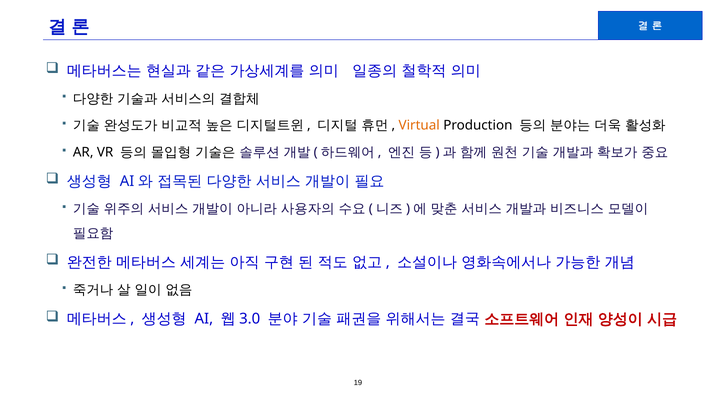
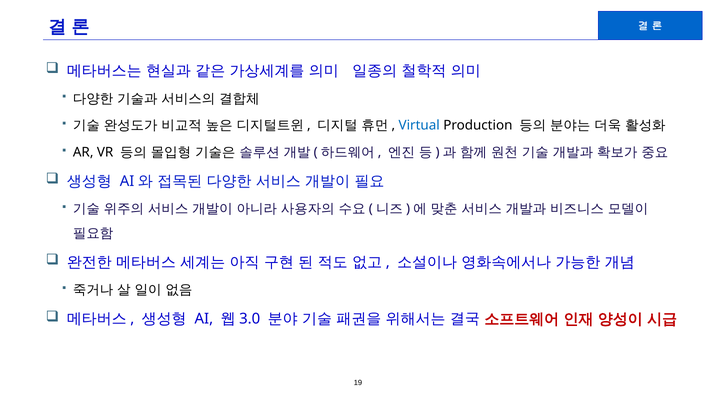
Virtual colour: orange -> blue
